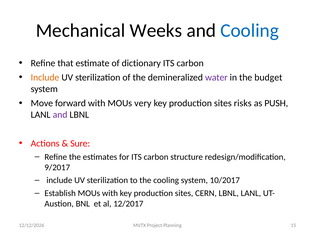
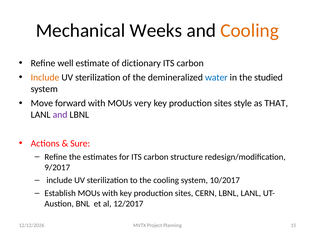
Cooling at (250, 30) colour: blue -> orange
that: that -> well
water colour: purple -> blue
budget: budget -> studied
risks: risks -> style
PUSH: PUSH -> THAT
